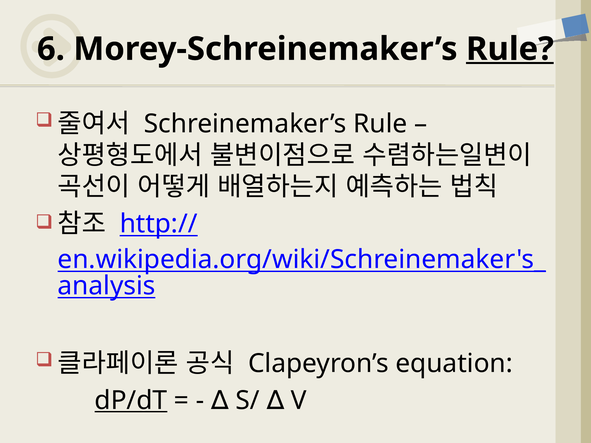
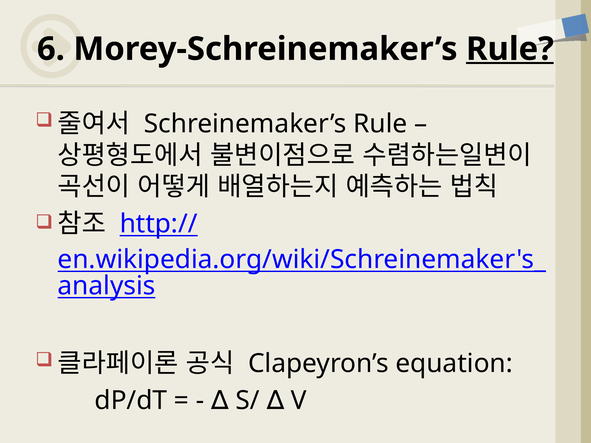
dP/dT underline: present -> none
